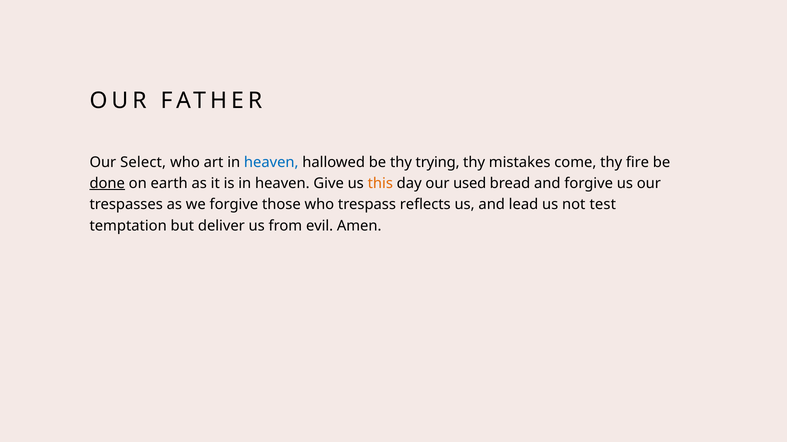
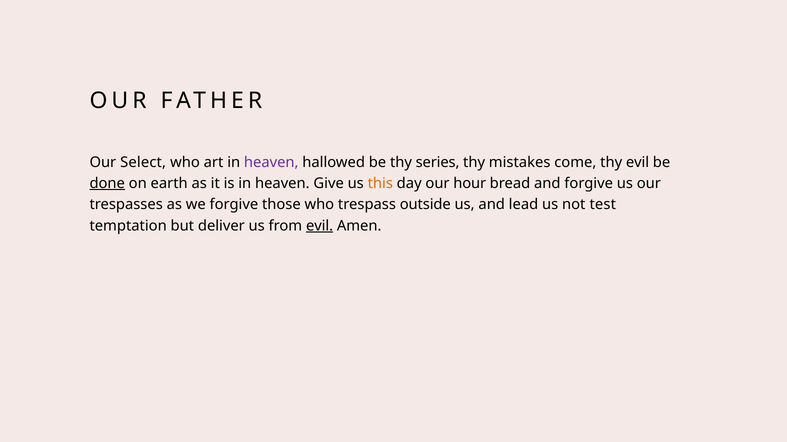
heaven at (271, 162) colour: blue -> purple
trying: trying -> series
thy fire: fire -> evil
used: used -> hour
reflects: reflects -> outside
evil at (320, 226) underline: none -> present
